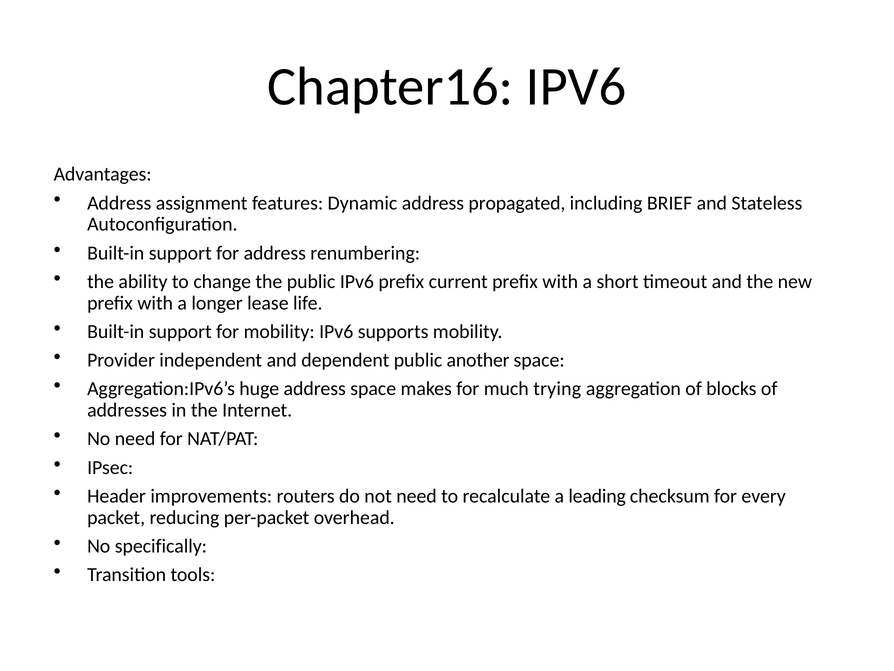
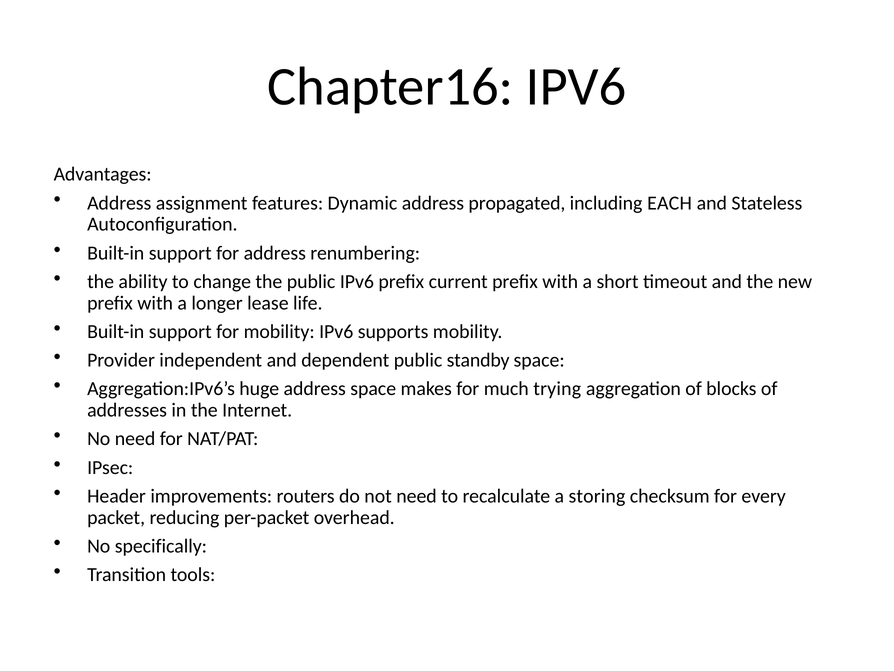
BRIEF: BRIEF -> EACH
another: another -> standby
leading: leading -> storing
